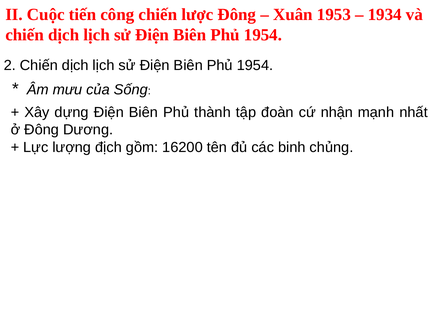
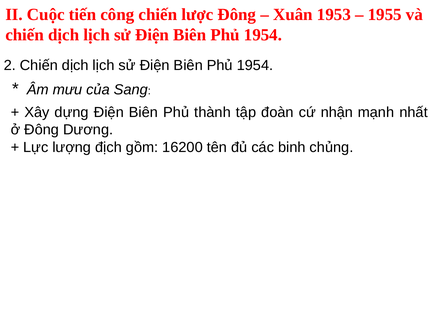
1934: 1934 -> 1955
Sống: Sống -> Sang
